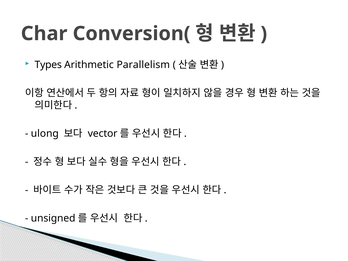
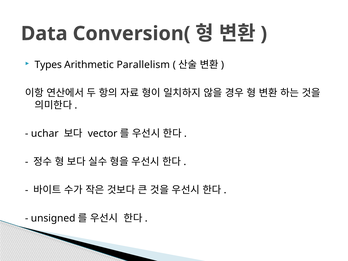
Char: Char -> Data
ulong: ulong -> uchar
